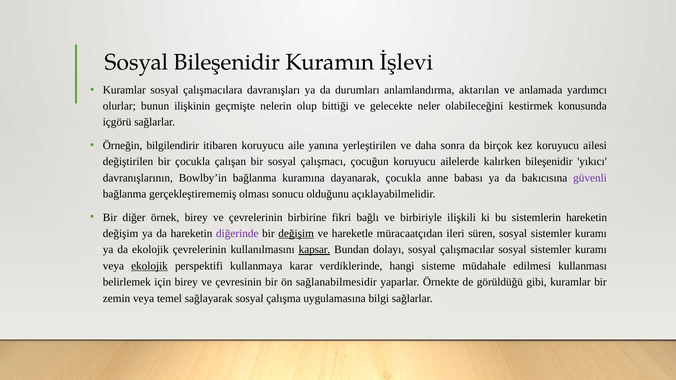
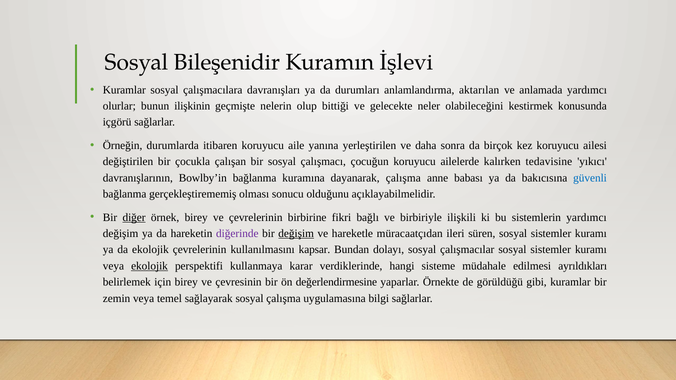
bilgilendirir: bilgilendirir -> durumlarda
kalırken bileşenidir: bileşenidir -> tedavisine
dayanarak çocukla: çocukla -> çalışma
güvenli colour: purple -> blue
diğer underline: none -> present
sistemlerin hareketin: hareketin -> yardımcı
kapsar underline: present -> none
kullanması: kullanması -> ayrıldıkları
sağlanabilmesidir: sağlanabilmesidir -> değerlendirmesine
